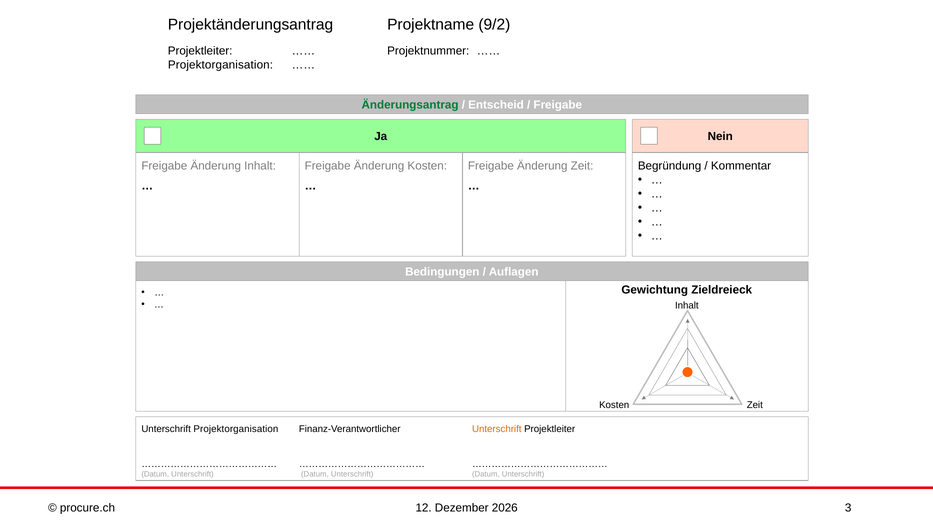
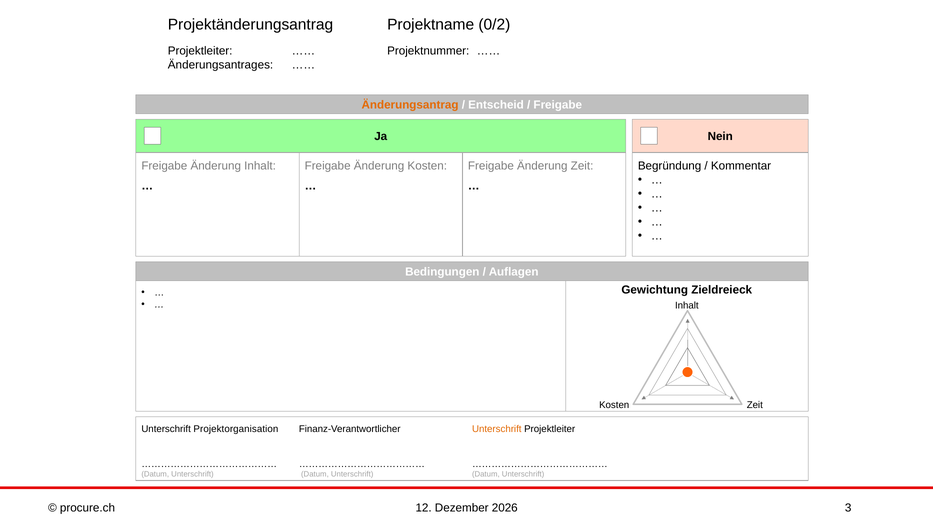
9/2: 9/2 -> 0/2
Projektorganisation at (220, 65): Projektorganisation -> Änderungsantrages
Änderungsantrag colour: green -> orange
